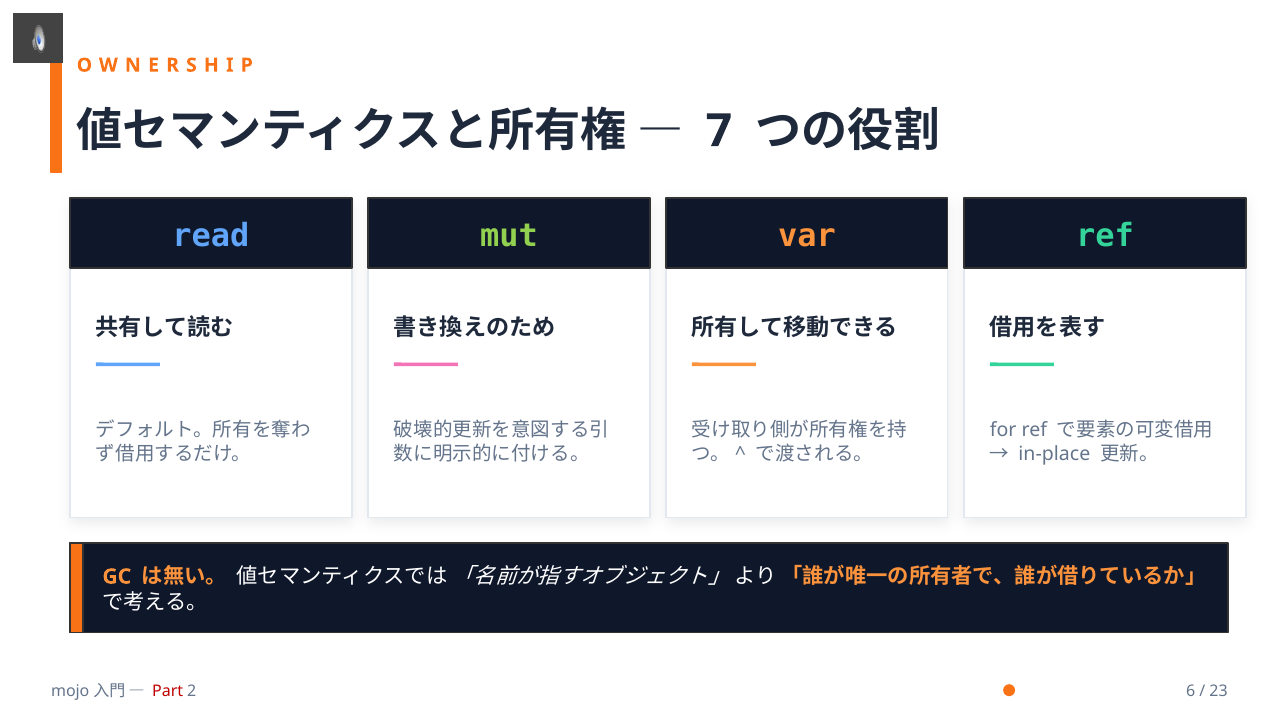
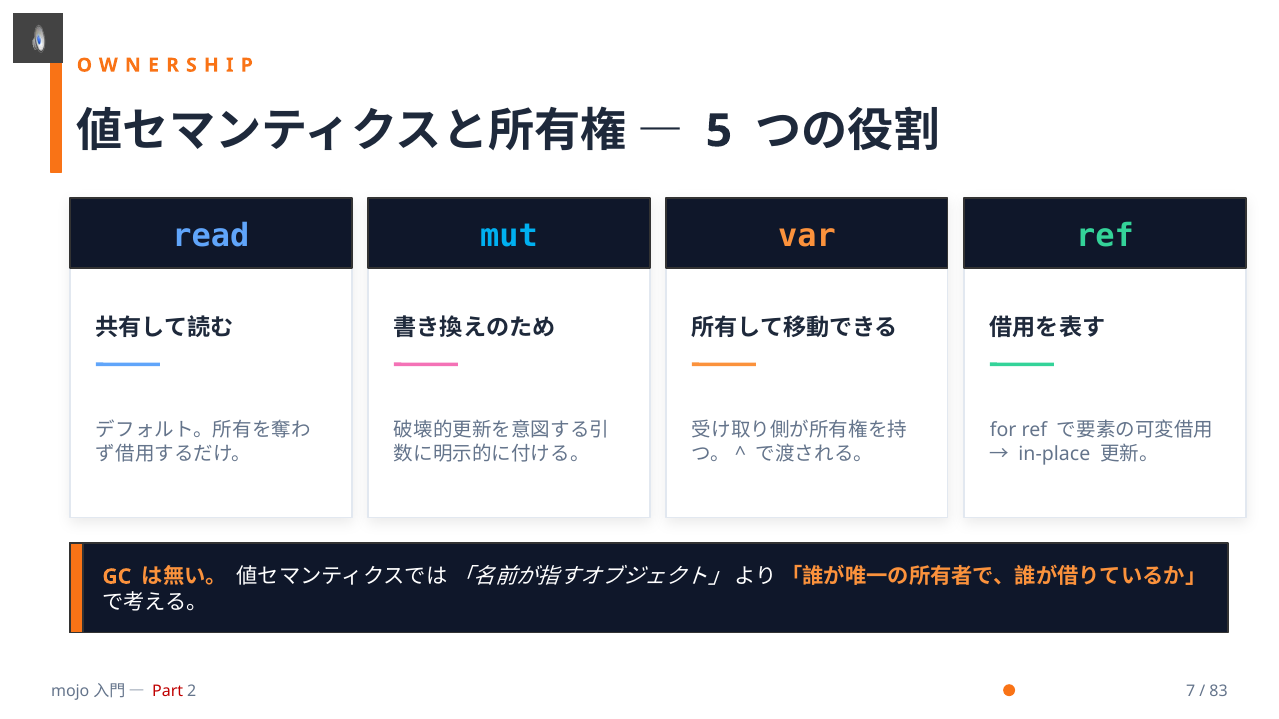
7: 7 -> 5
mut colour: light green -> light blue
6: 6 -> 7
23: 23 -> 83
